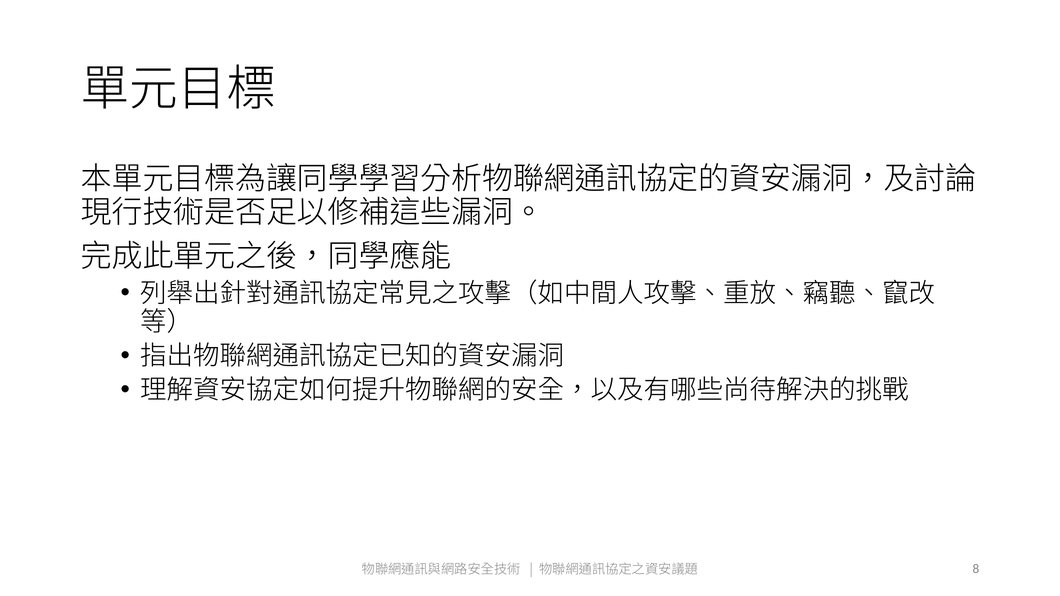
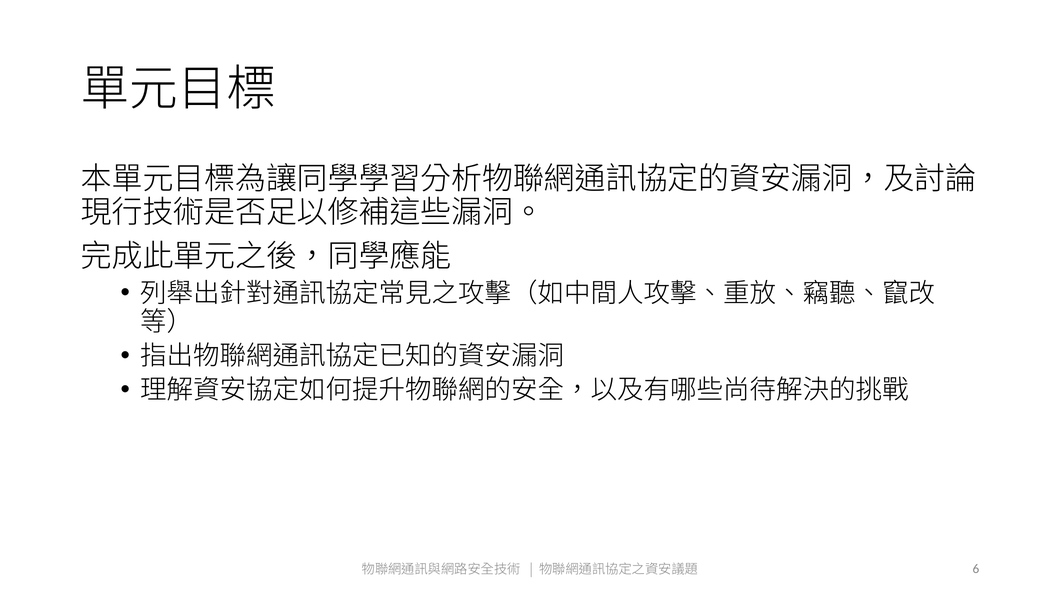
8: 8 -> 6
